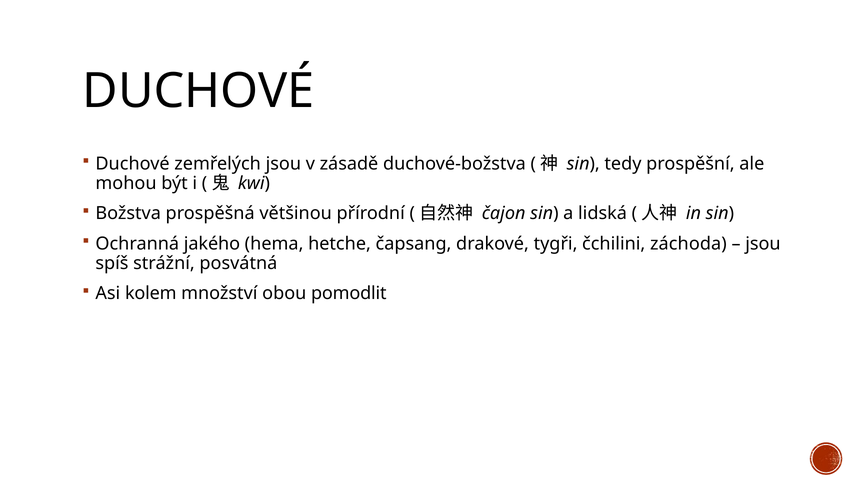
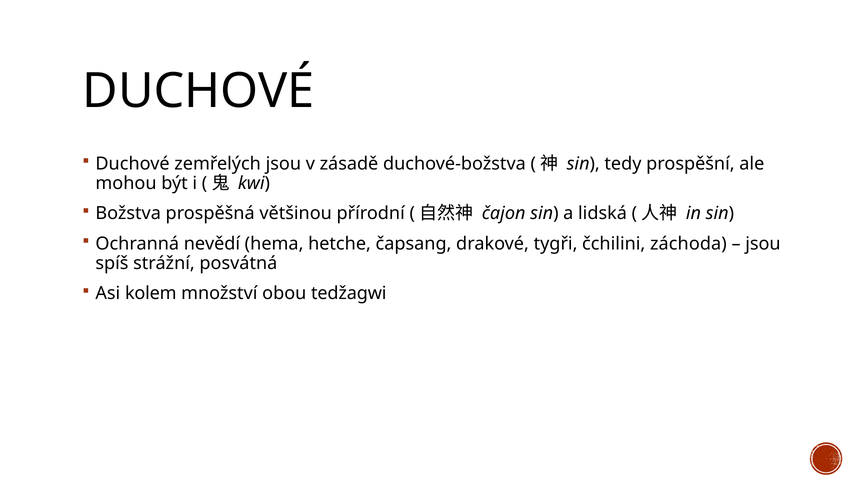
jakého: jakého -> nevědí
pomodlit: pomodlit -> tedžagwi
